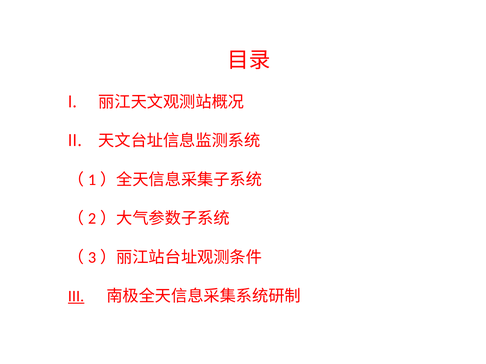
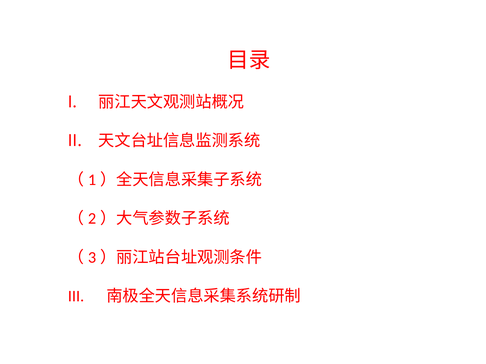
III underline: present -> none
